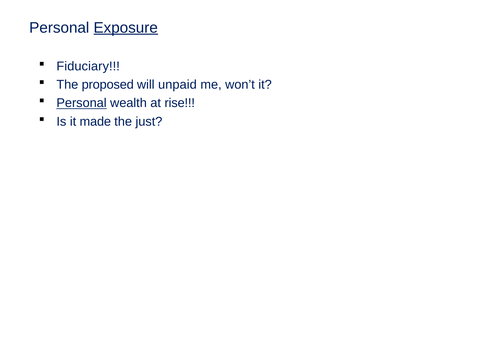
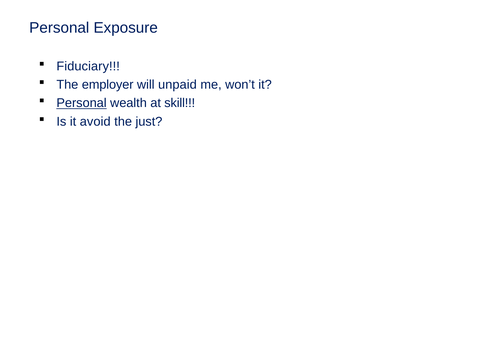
Exposure underline: present -> none
proposed: proposed -> employer
rise: rise -> skill
made: made -> avoid
